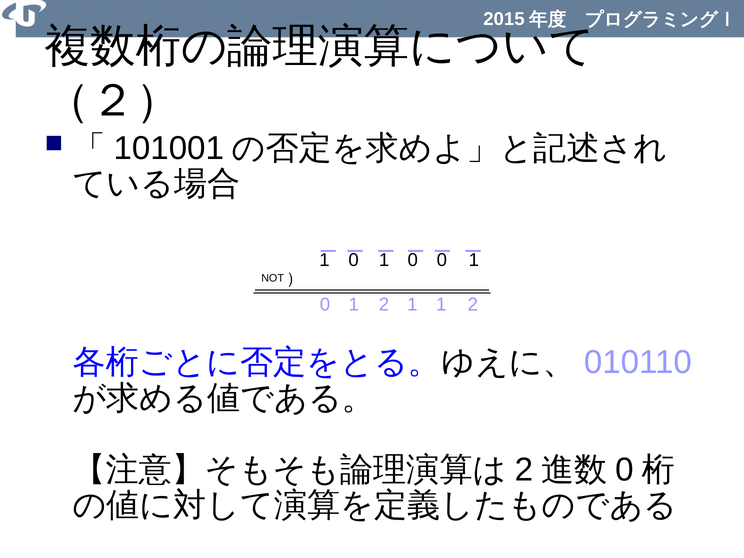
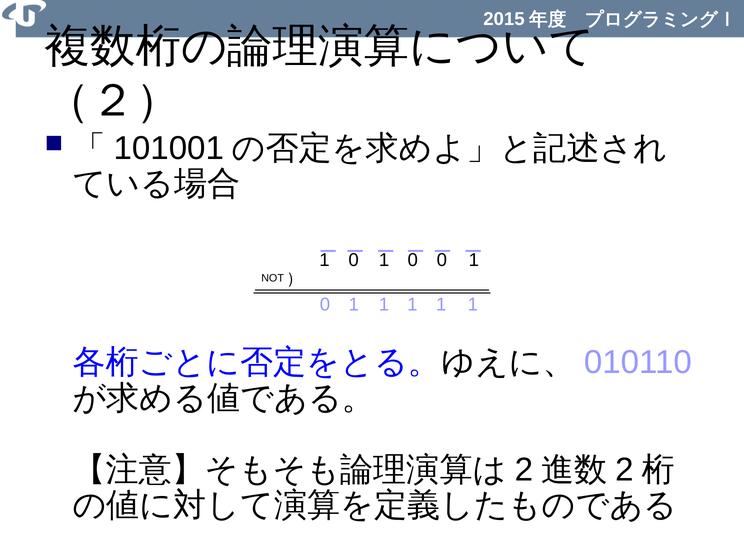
0 1 2: 2 -> 1
2 at (473, 304): 2 -> 1
0 at (624, 470): 0 -> 2
